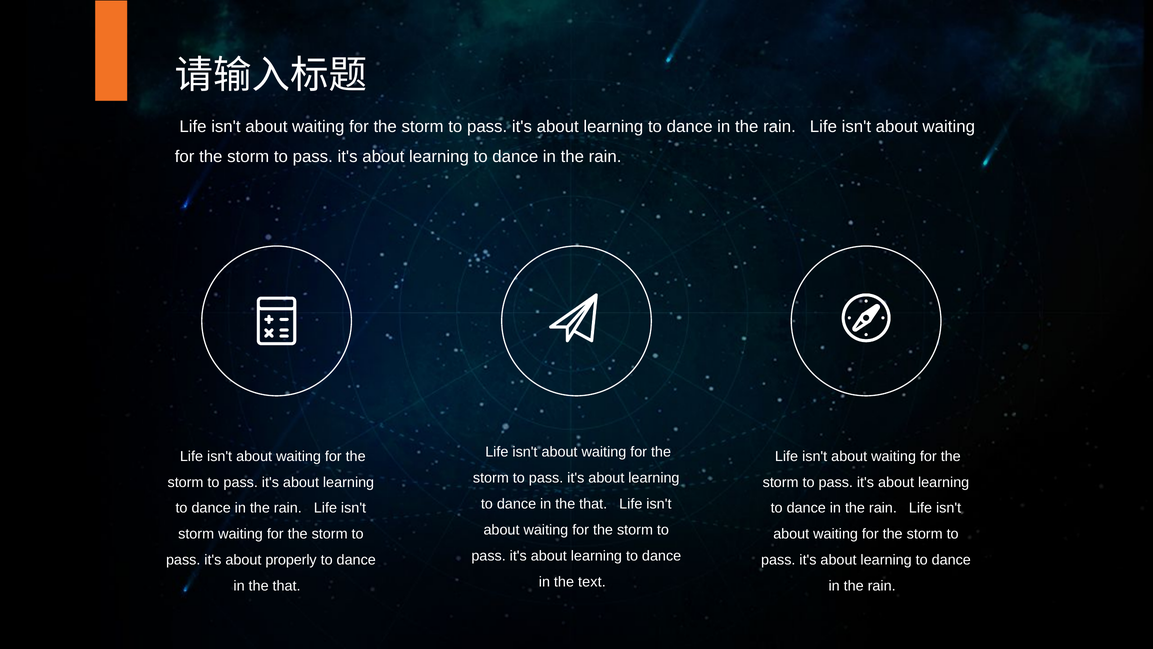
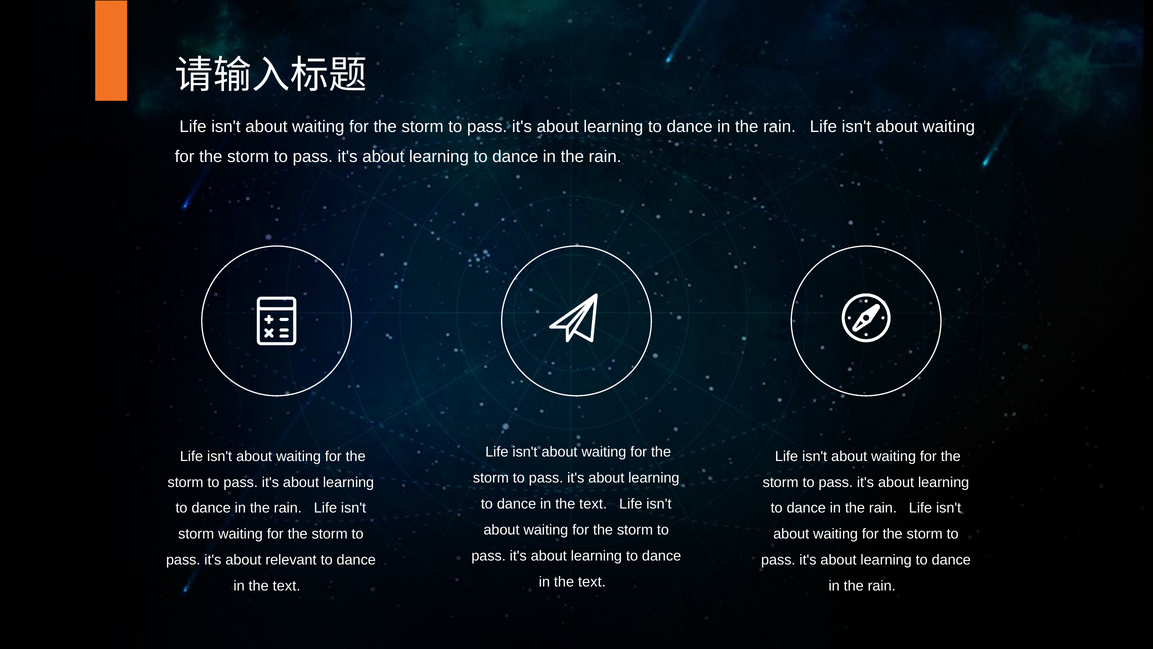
that at (593, 504): that -> text
properly: properly -> relevant
that at (287, 586): that -> text
